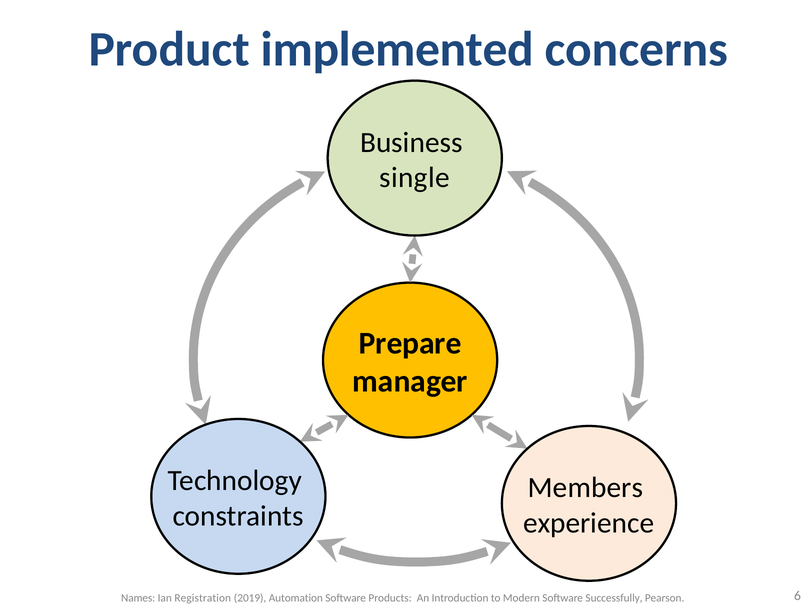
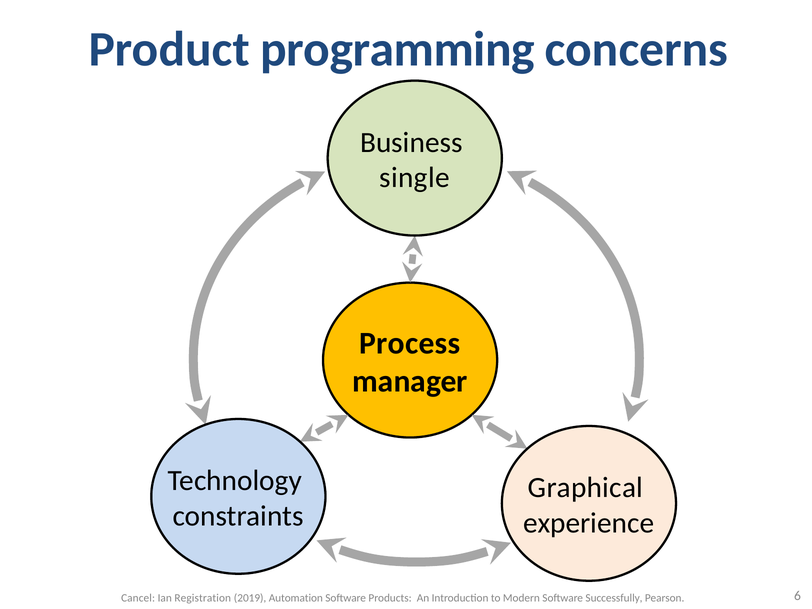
implemented: implemented -> programming
Prepare: Prepare -> Process
Members: Members -> Graphical
Names: Names -> Cancel
